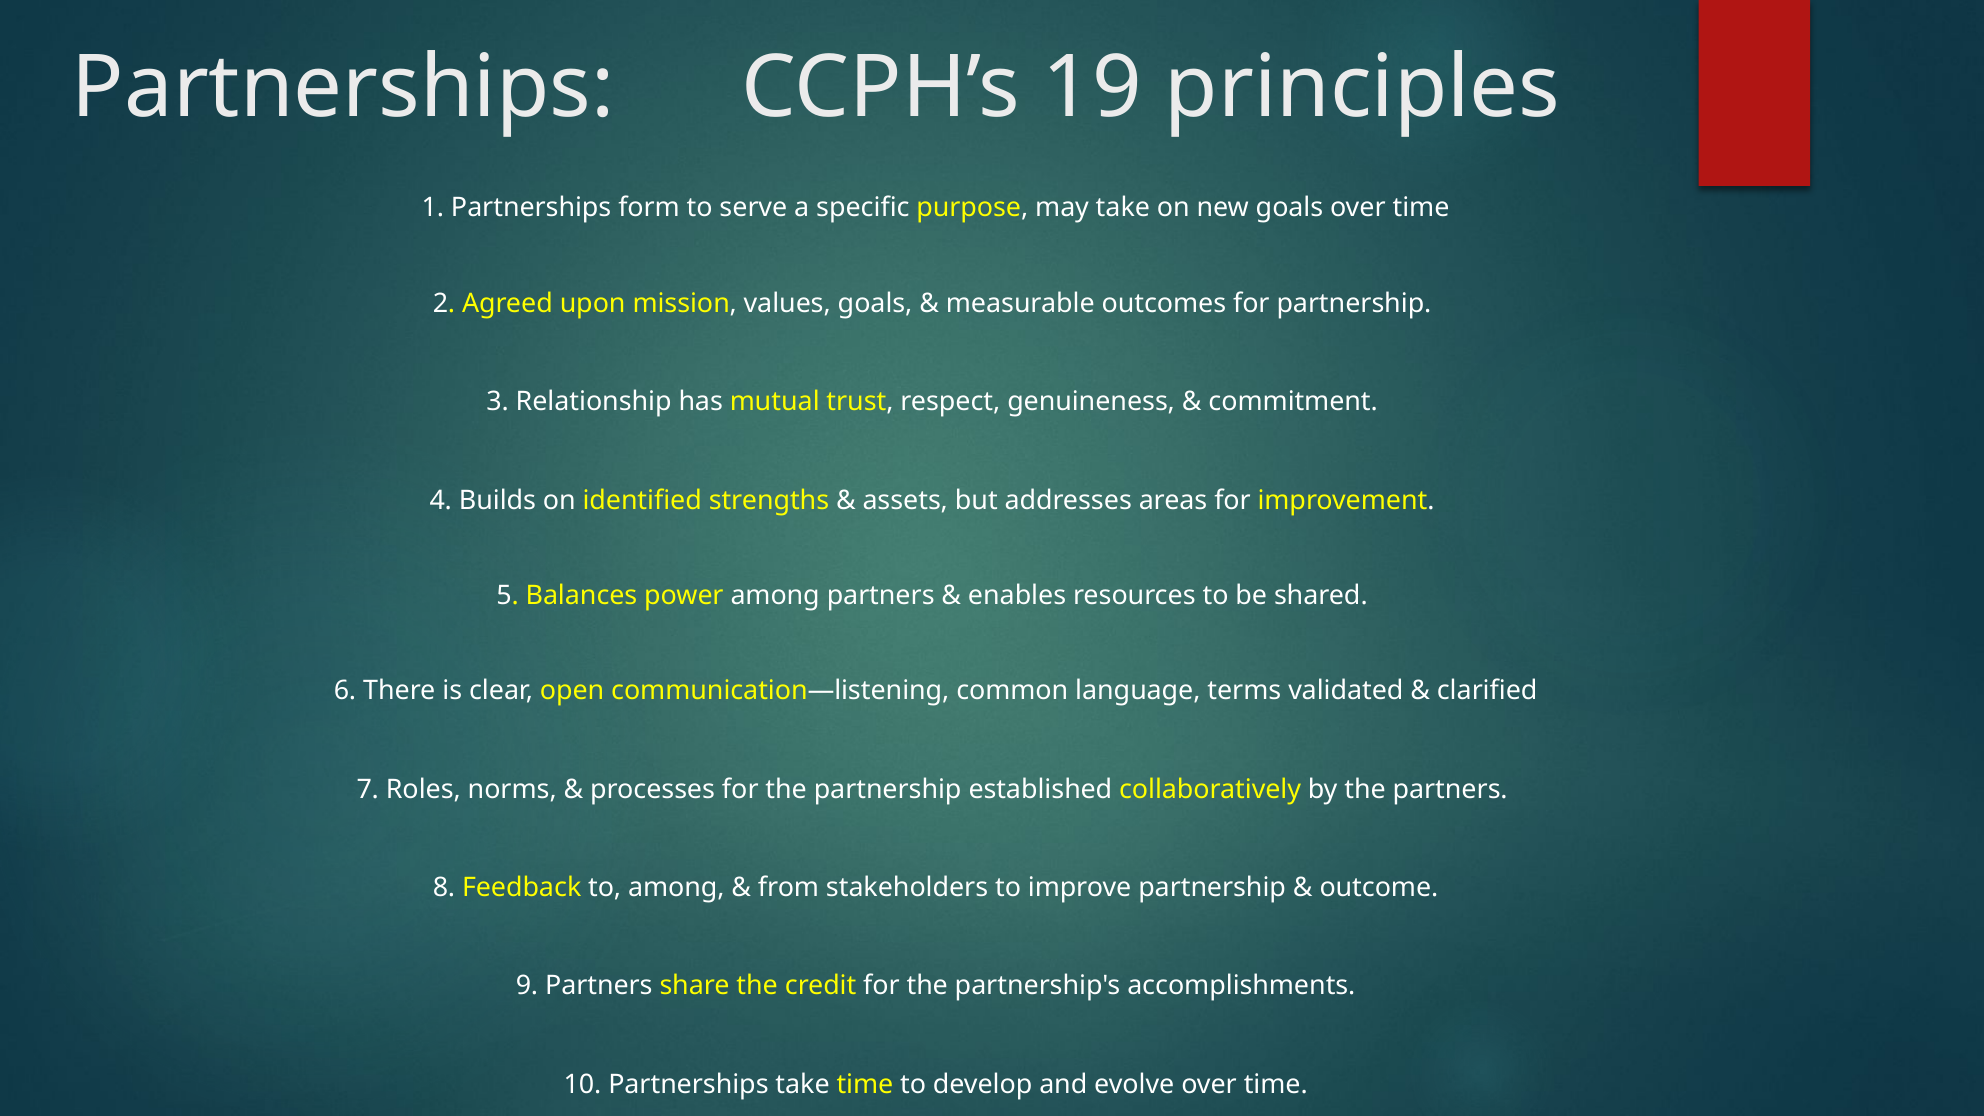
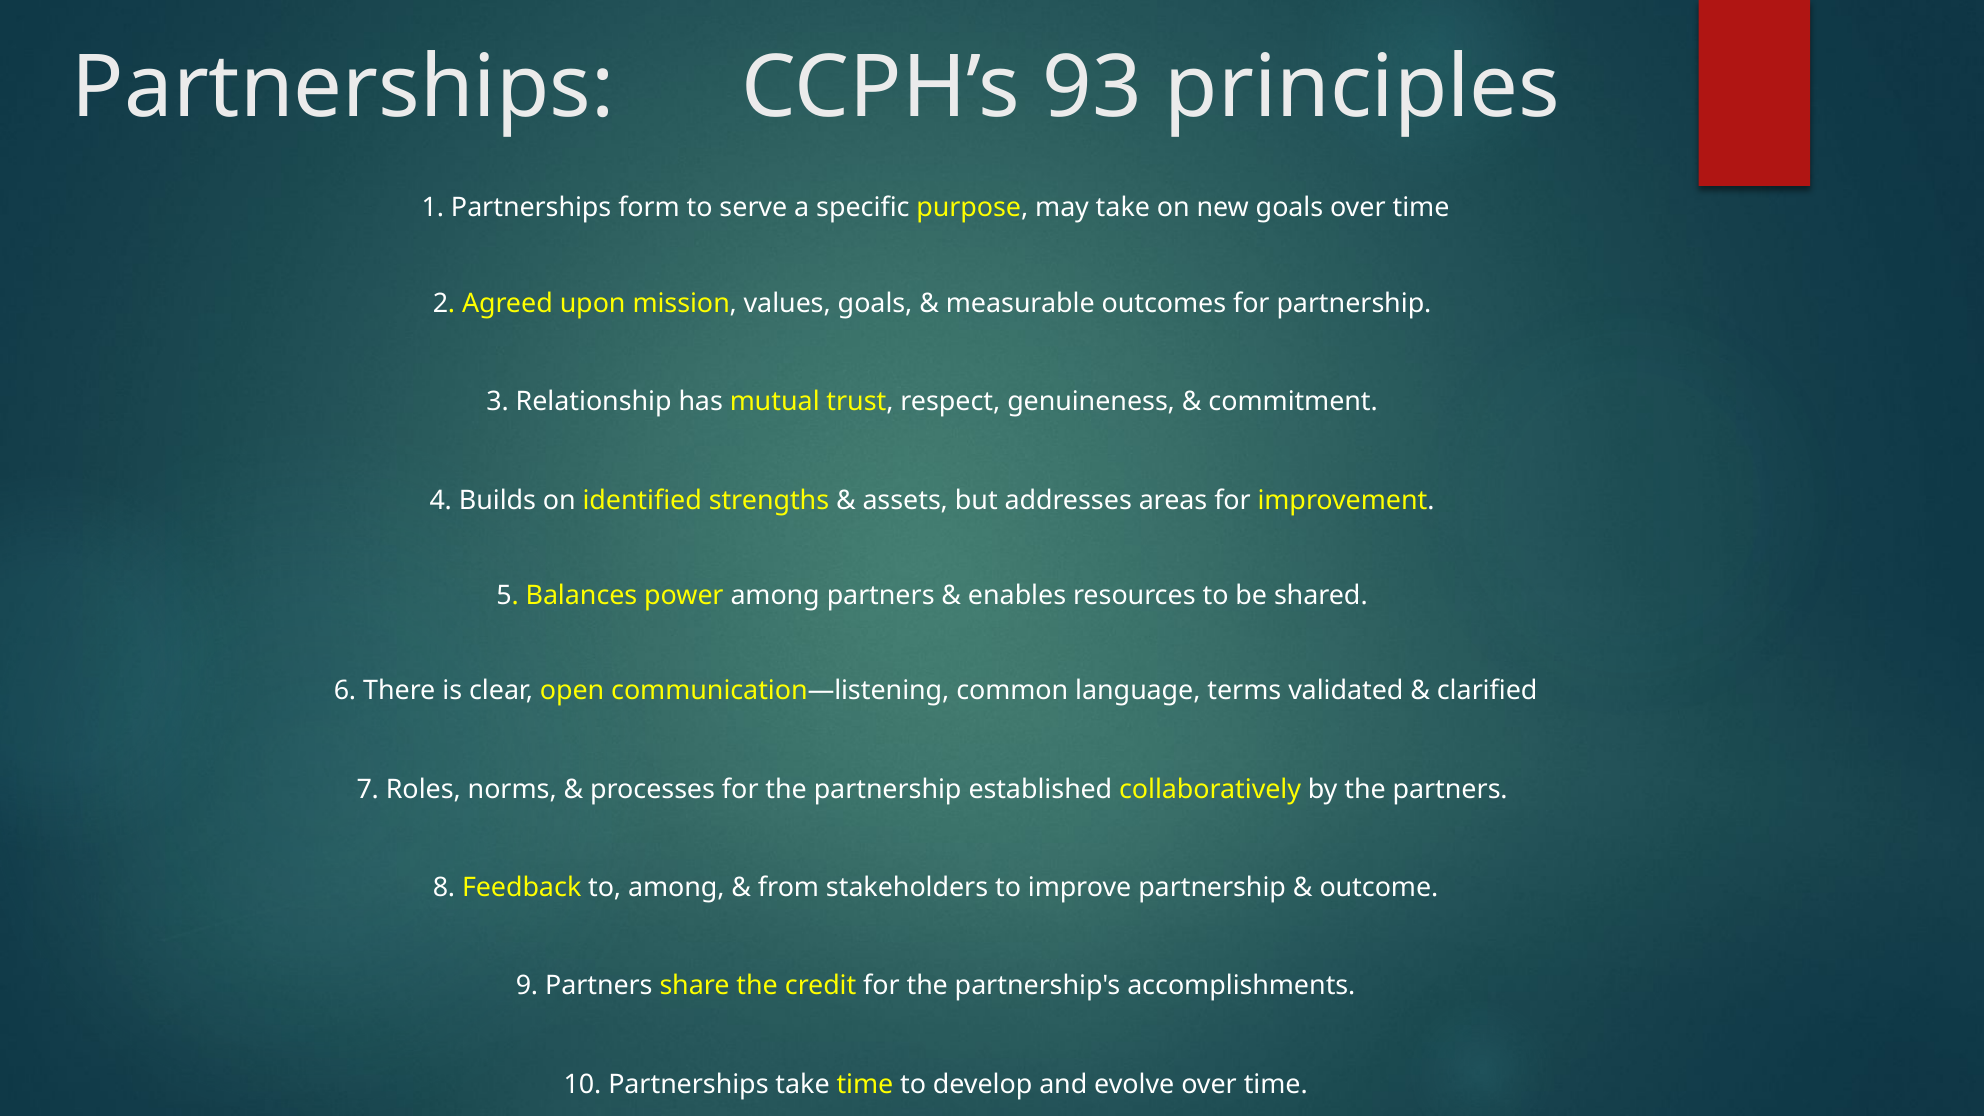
19: 19 -> 93
